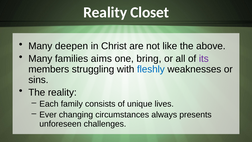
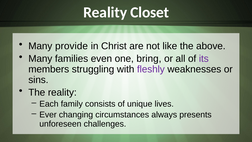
deepen: deepen -> provide
aims: aims -> even
fleshly colour: blue -> purple
